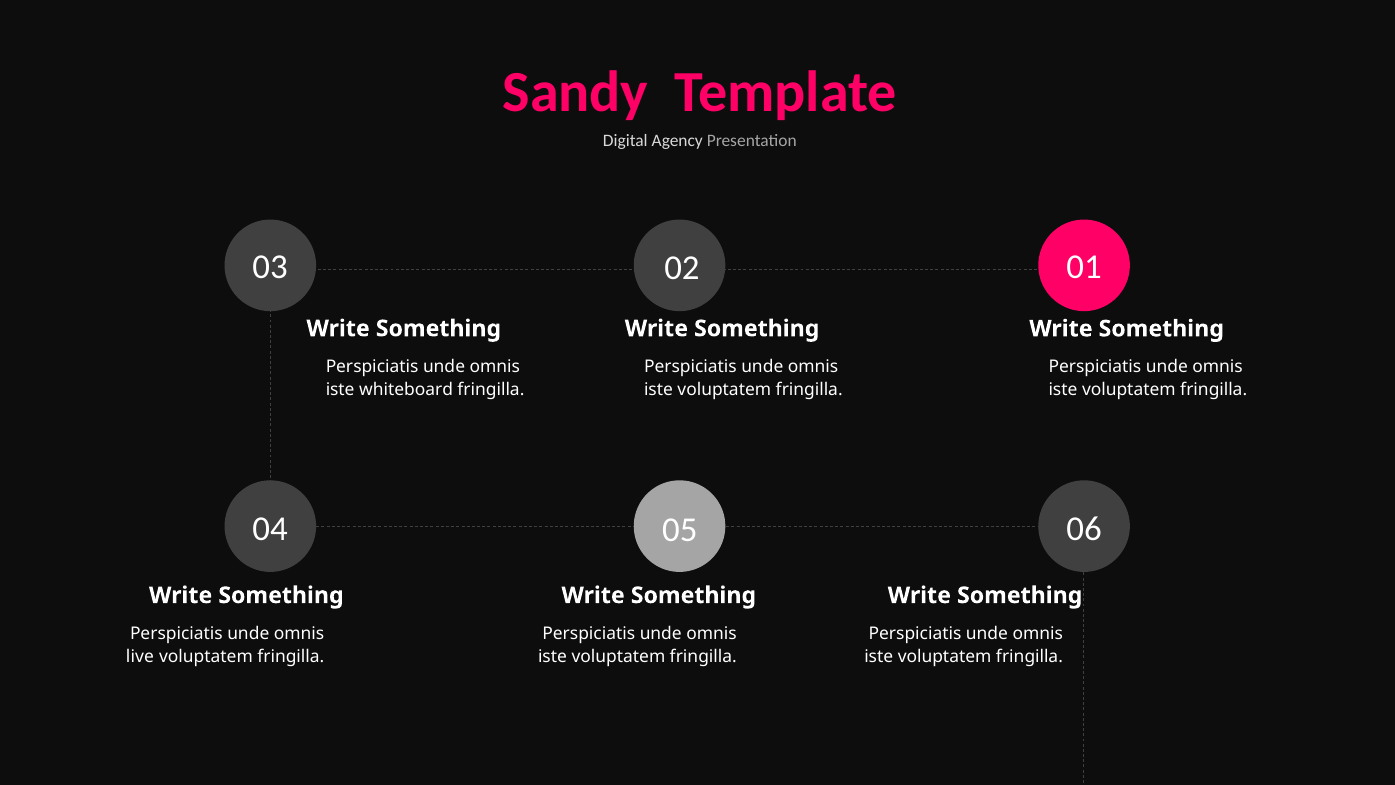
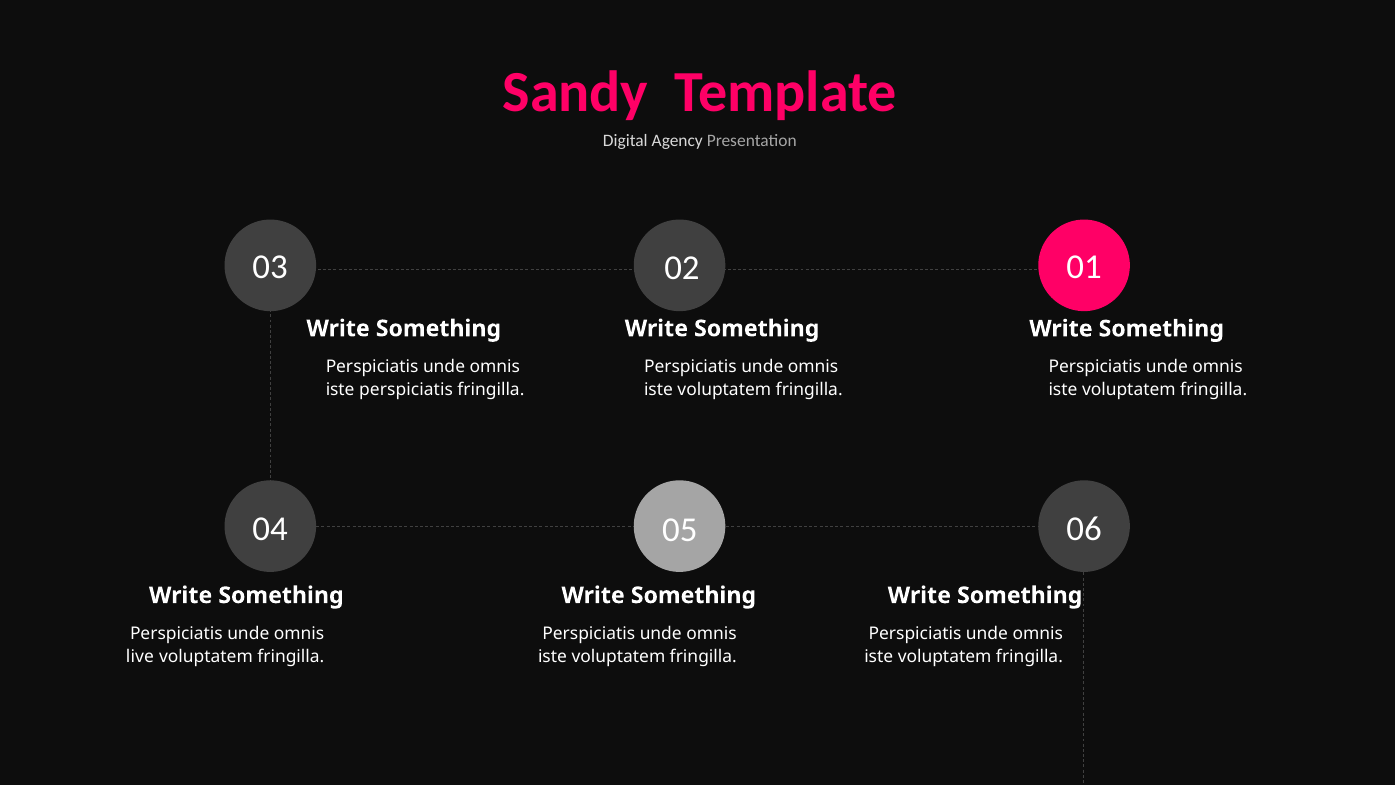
iste whiteboard: whiteboard -> perspiciatis
